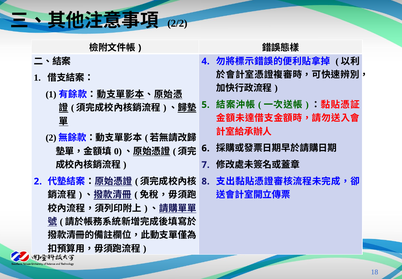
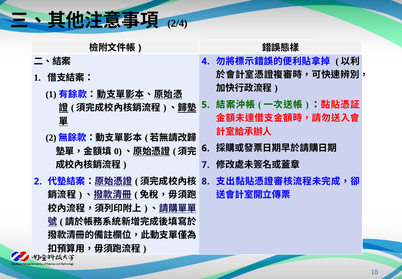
2/2: 2/2 -> 2/4
